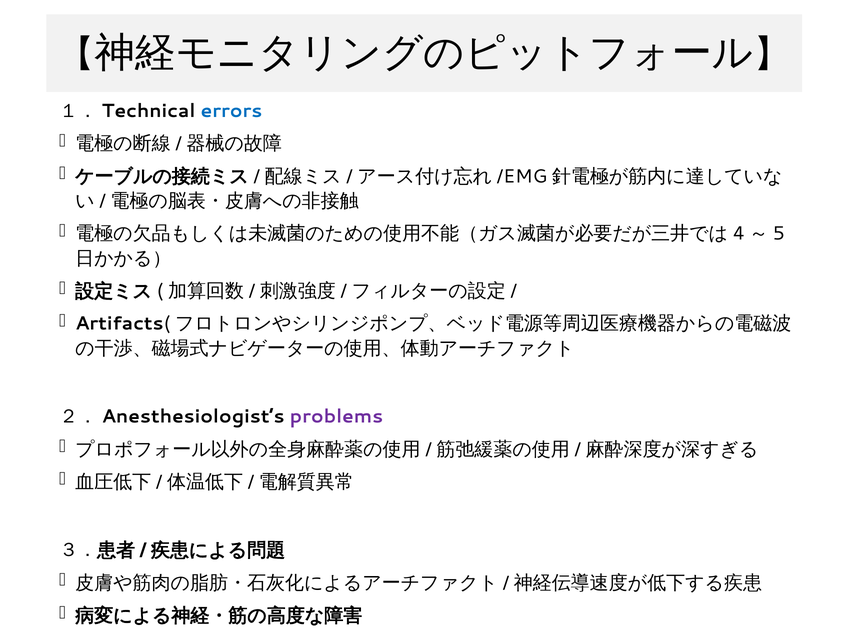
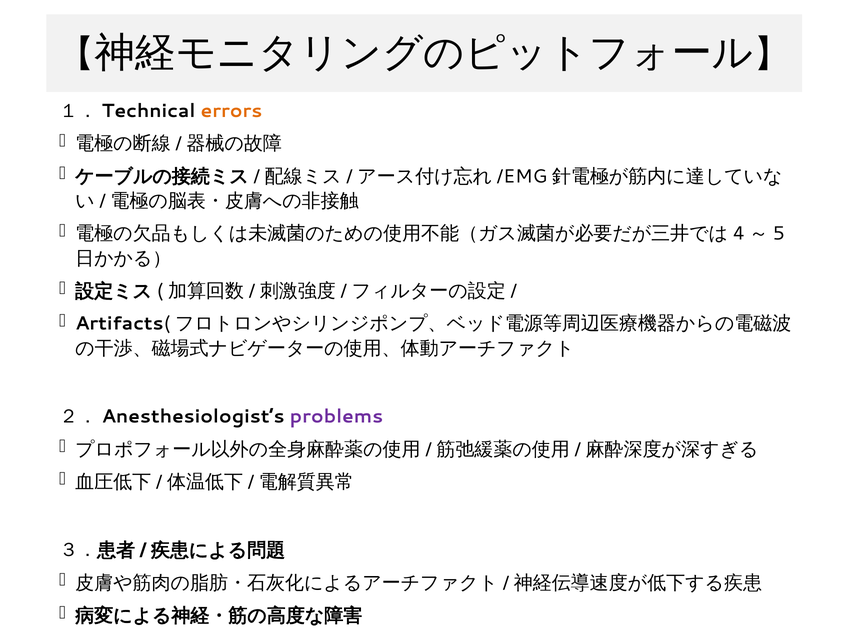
errors colour: blue -> orange
